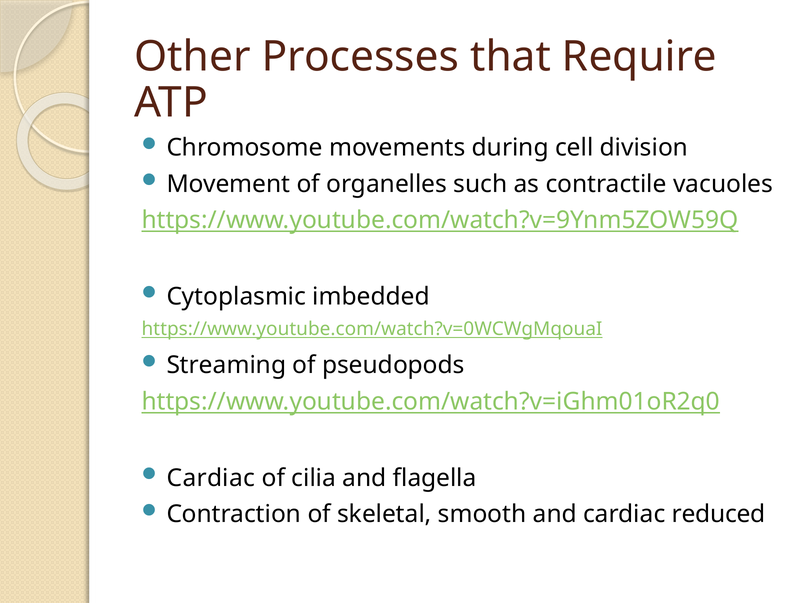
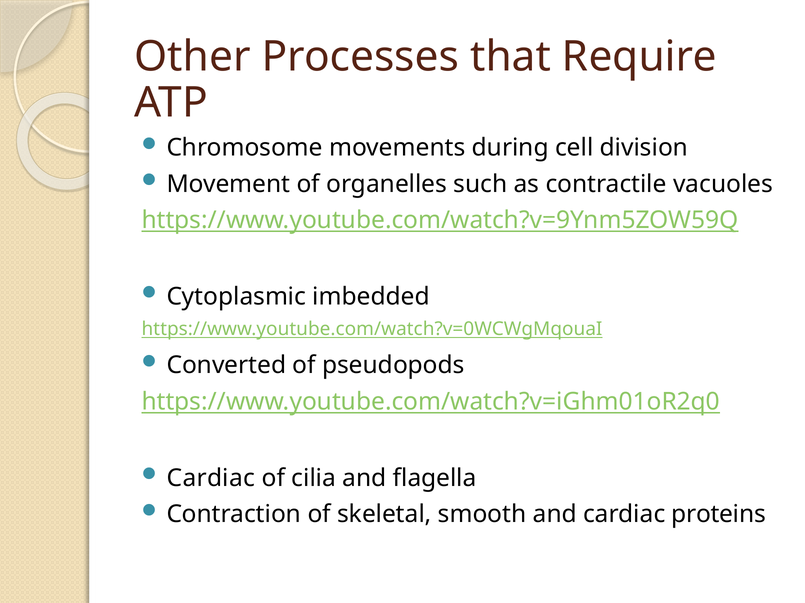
Streaming: Streaming -> Converted
reduced: reduced -> proteins
